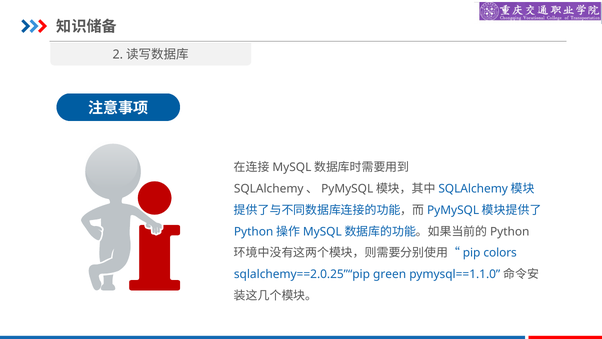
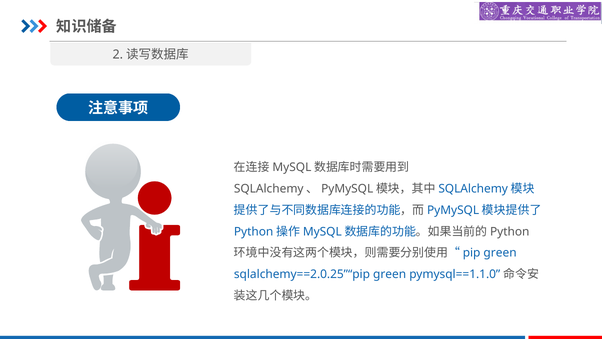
colors at (500, 253): colors -> green
